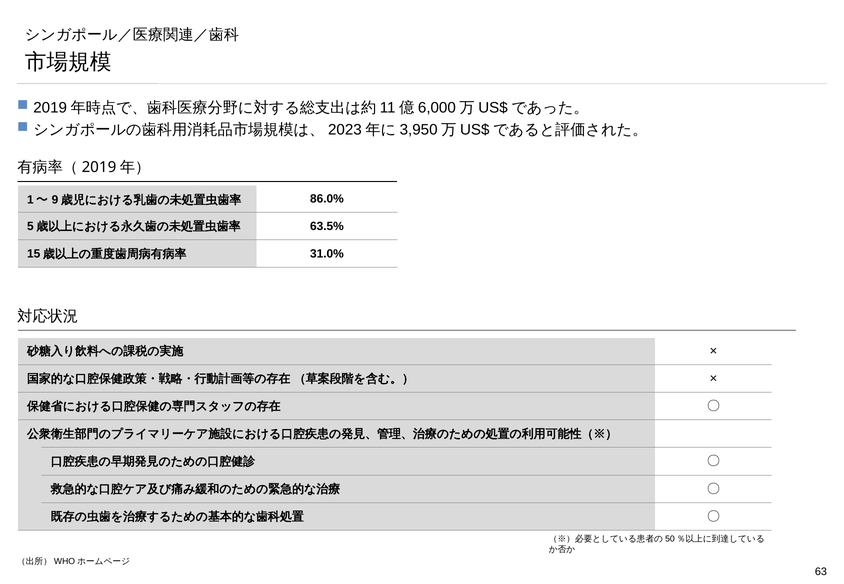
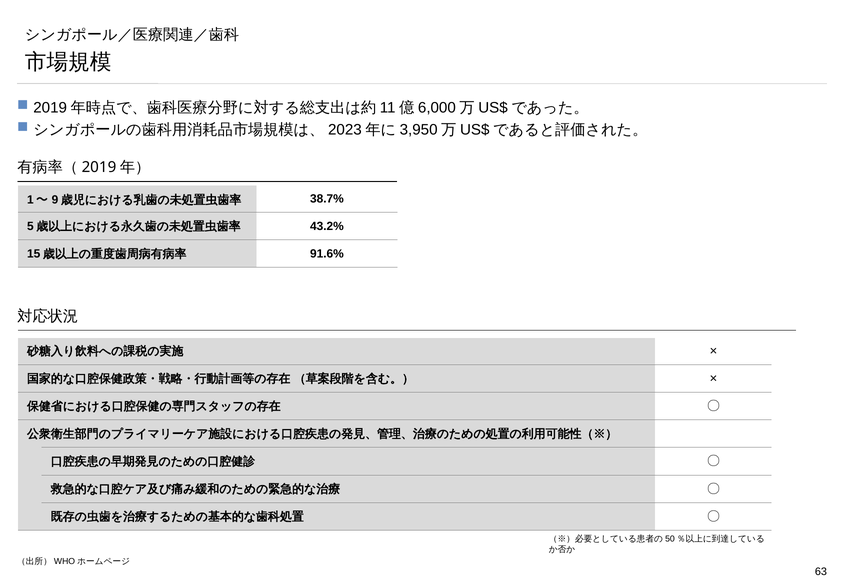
86.0%: 86.0% -> 38.7%
63.5%: 63.5% -> 43.2%
31.0%: 31.0% -> 91.6%
